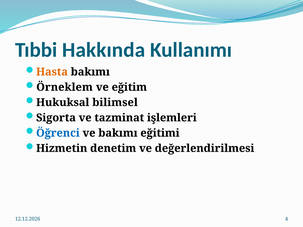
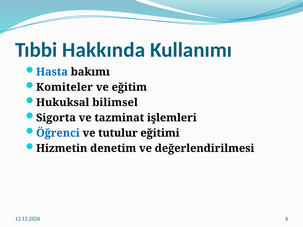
Hasta colour: orange -> blue
Örneklem: Örneklem -> Komiteler
ve bakımı: bakımı -> tutulur
